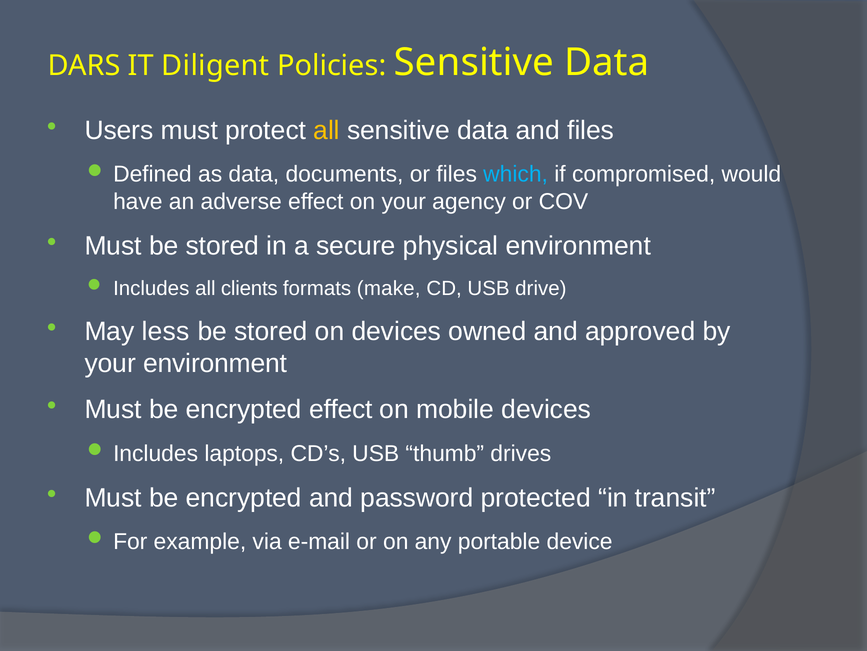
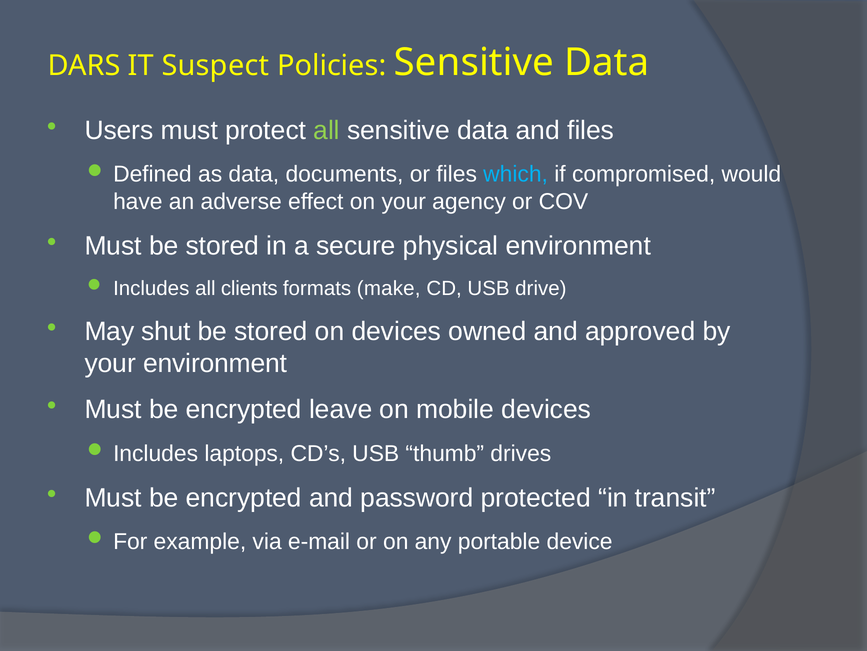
Diligent: Diligent -> Suspect
all at (327, 130) colour: yellow -> light green
less: less -> shut
encrypted effect: effect -> leave
